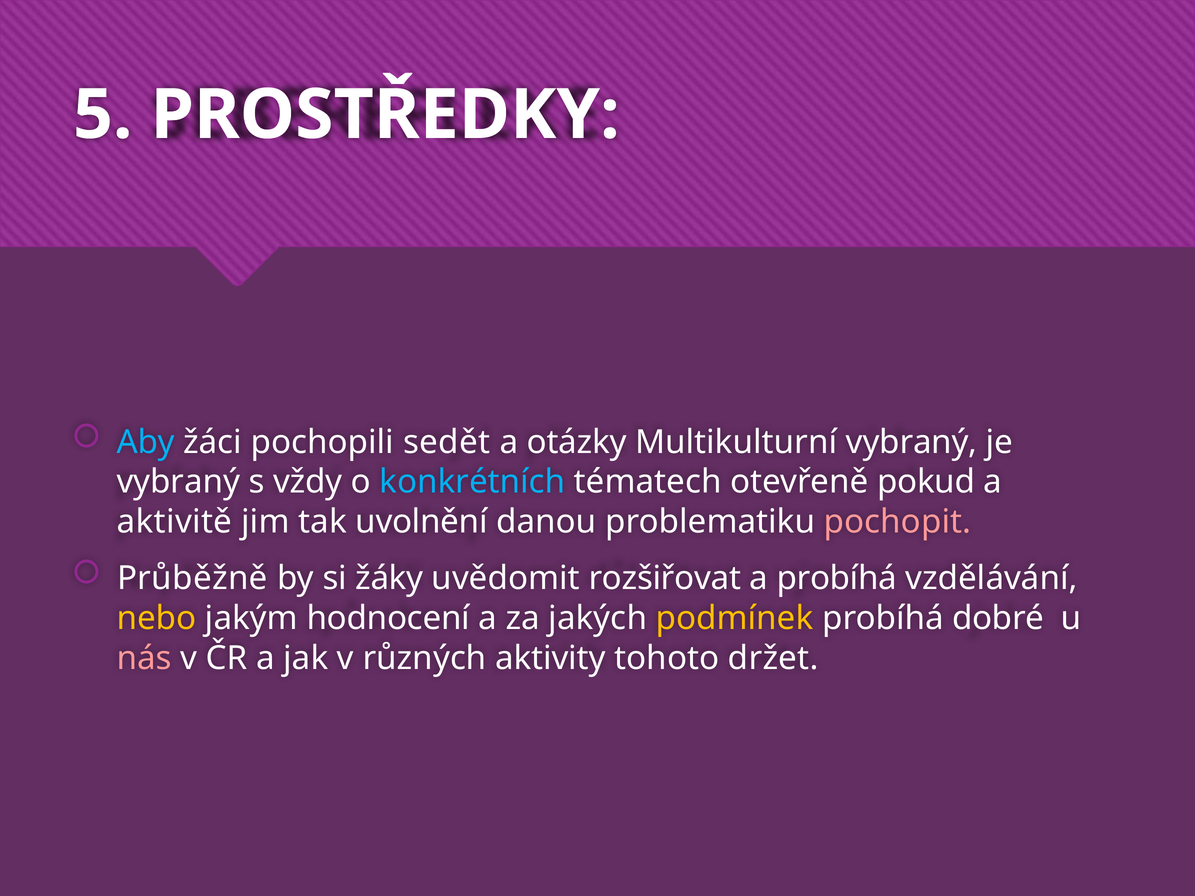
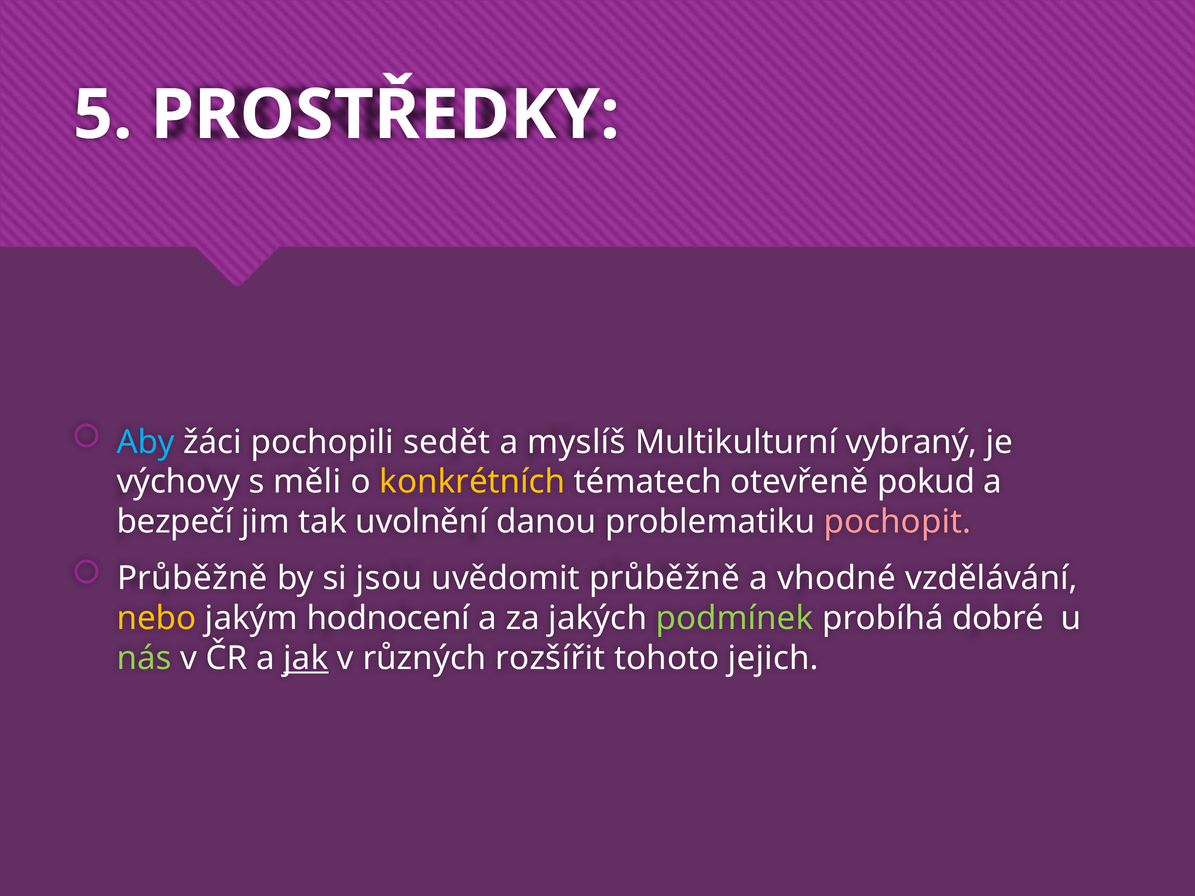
otázky: otázky -> myslíš
vybraný at (178, 482): vybraný -> výchovy
vždy: vždy -> měli
konkrétních colour: light blue -> yellow
aktivitě: aktivitě -> bezpečí
žáky: žáky -> jsou
uvědomit rozšiřovat: rozšiřovat -> průběžně
a probíhá: probíhá -> vhodné
podmínek colour: yellow -> light green
nás colour: pink -> light green
jak underline: none -> present
aktivity: aktivity -> rozšířit
držet: držet -> jejich
